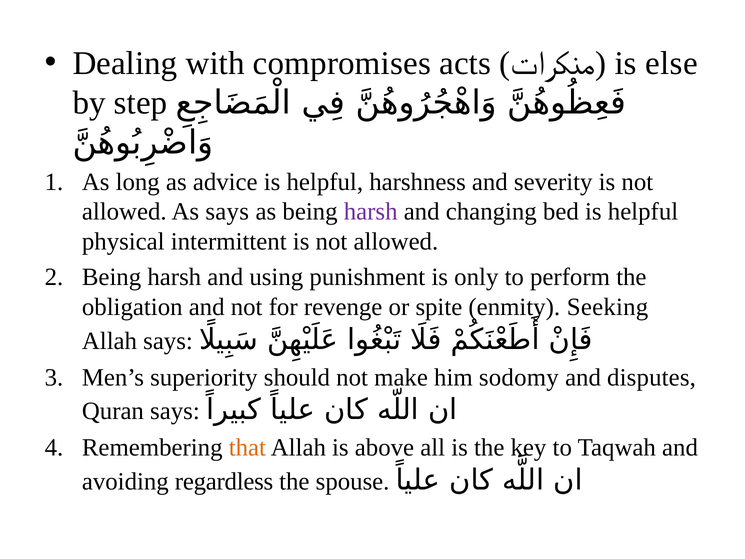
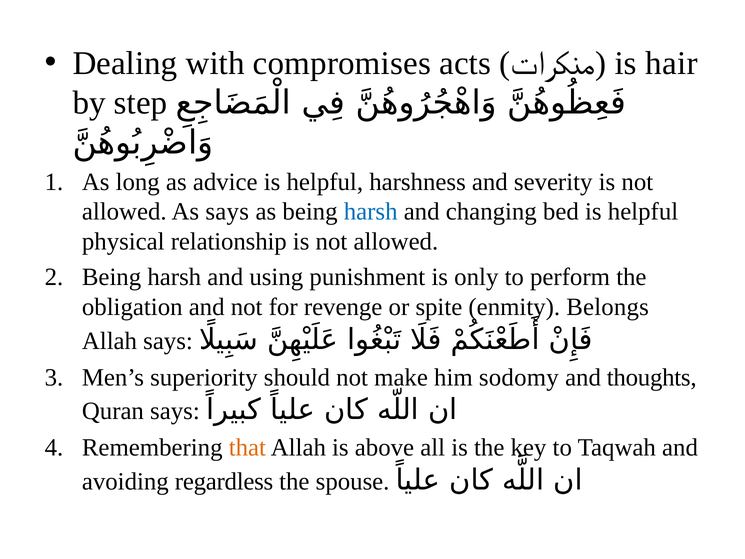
else: else -> hair
harsh at (371, 212) colour: purple -> blue
intermittent: intermittent -> relationship
Seeking: Seeking -> Belongs
disputes: disputes -> thoughts
